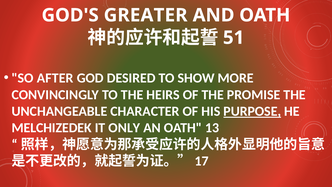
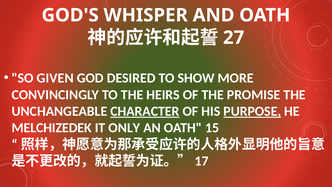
GREATER: GREATER -> WHISPER
51: 51 -> 27
AFTER: AFTER -> GIVEN
CHARACTER underline: none -> present
13: 13 -> 15
